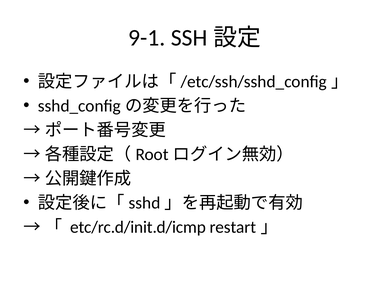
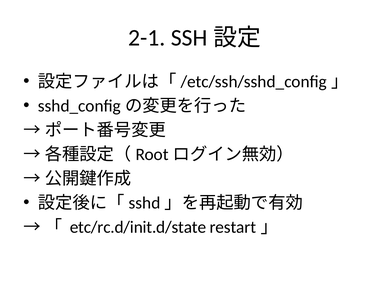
9-1: 9-1 -> 2-1
etc/rc.d/init.d/icmp: etc/rc.d/init.d/icmp -> etc/rc.d/init.d/state
